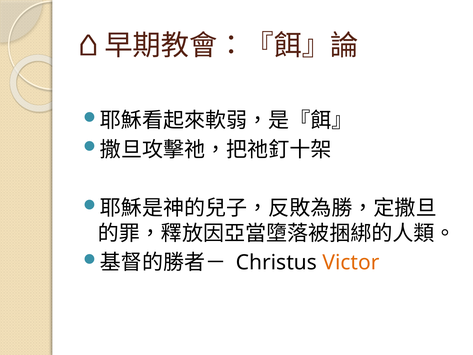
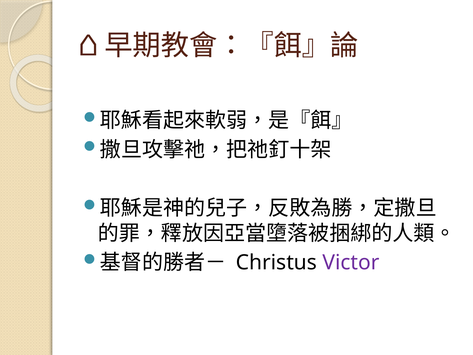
Victor colour: orange -> purple
